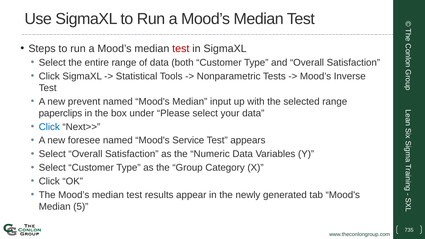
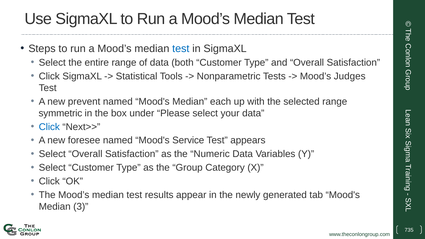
test at (181, 49) colour: red -> blue
Inverse: Inverse -> Judges
input: input -> each
paperclips: paperclips -> symmetric
5: 5 -> 3
